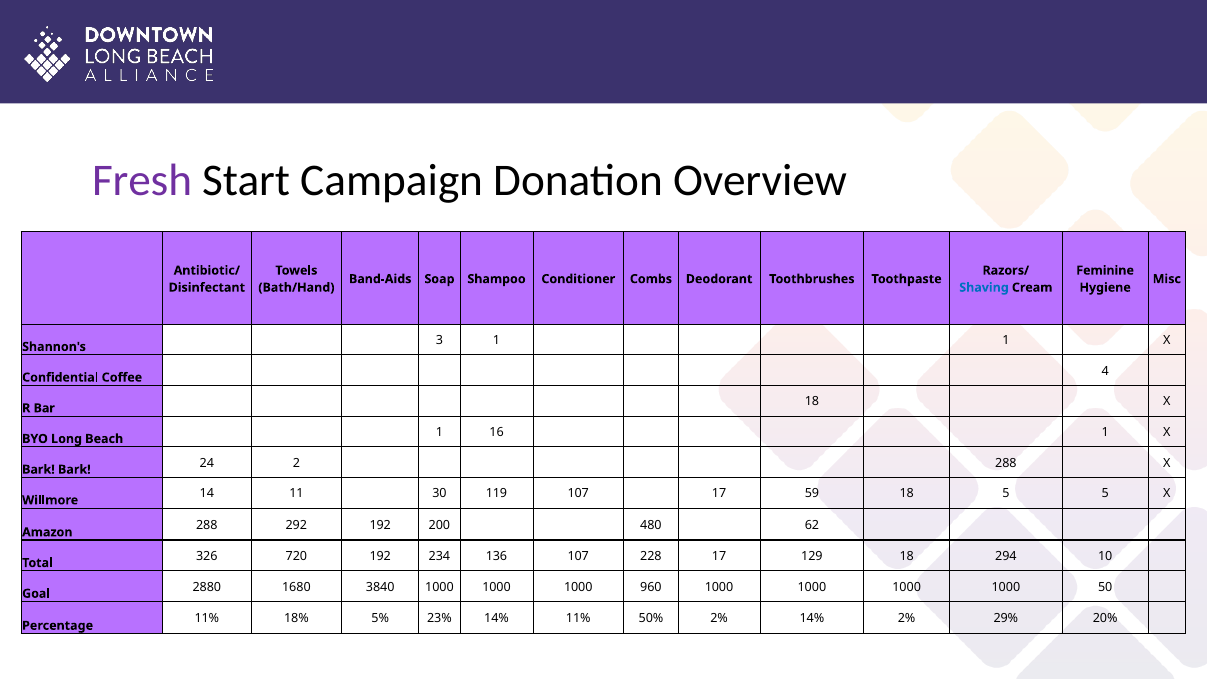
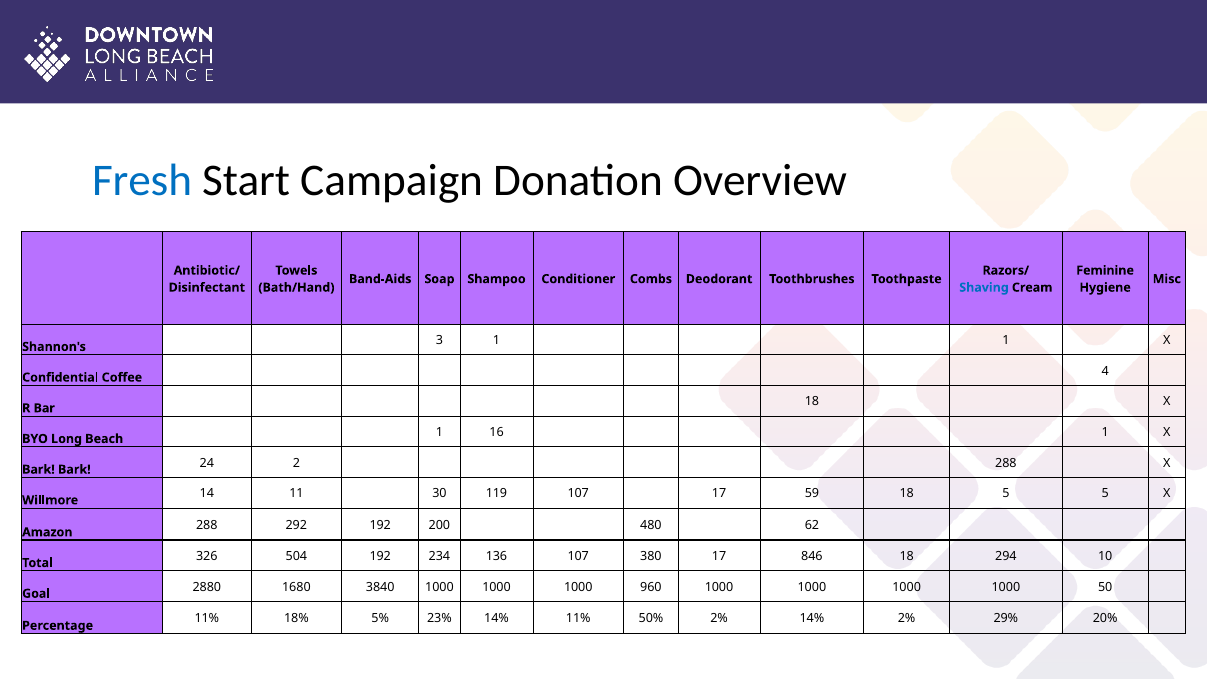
Fresh colour: purple -> blue
720: 720 -> 504
228: 228 -> 380
129: 129 -> 846
